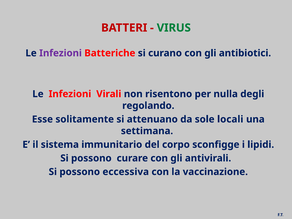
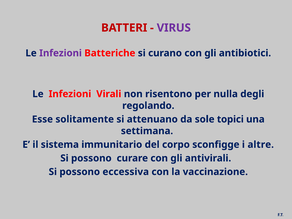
VIRUS colour: green -> purple
locali: locali -> topici
lipidi: lipidi -> altre
